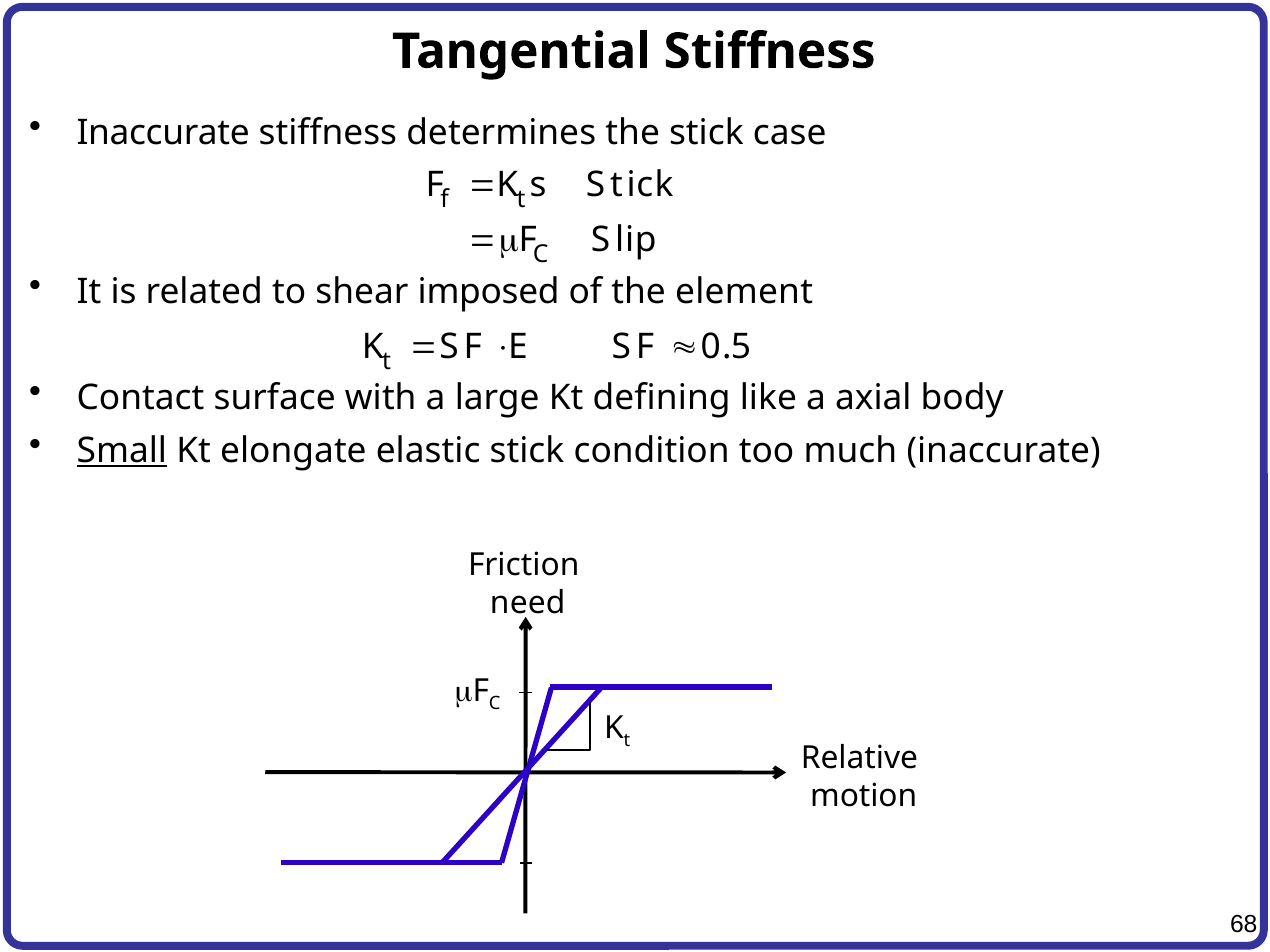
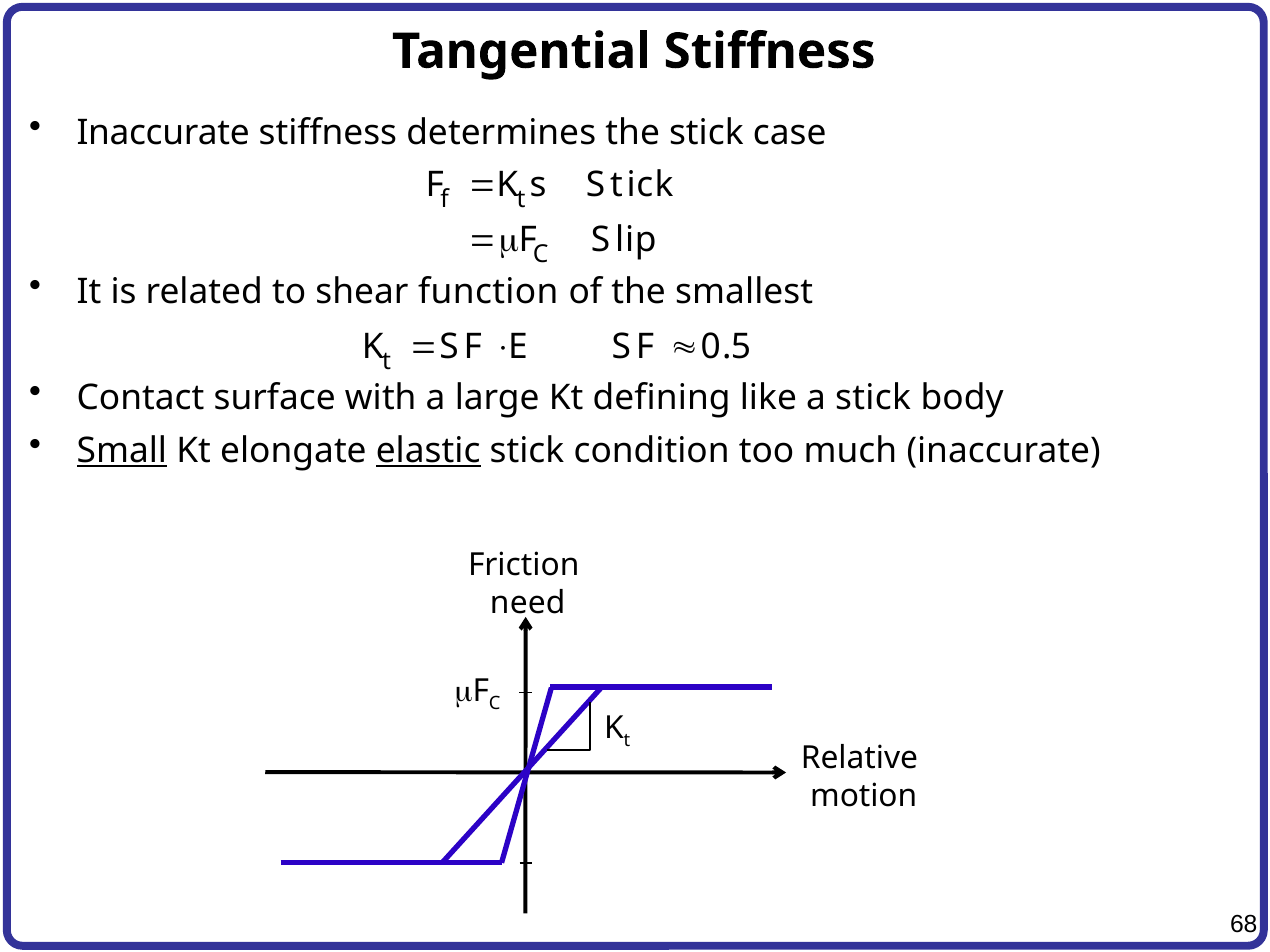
imposed: imposed -> function
element: element -> smallest
a axial: axial -> stick
elastic underline: none -> present
